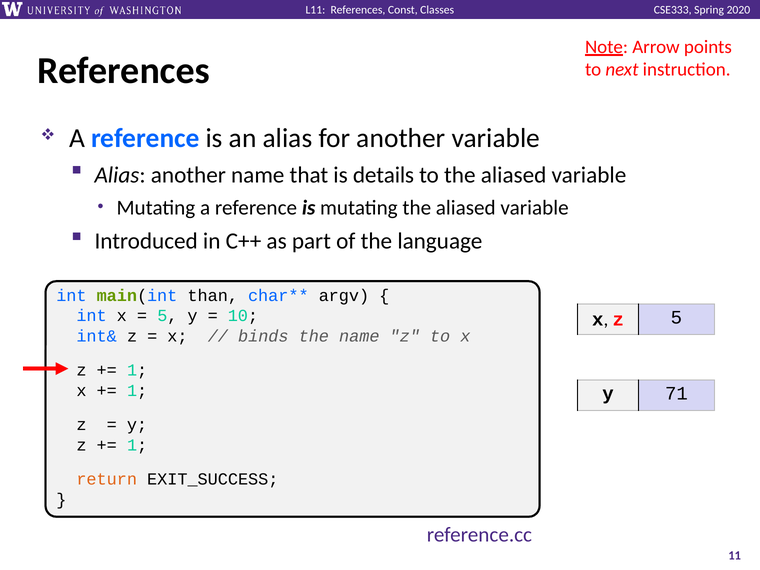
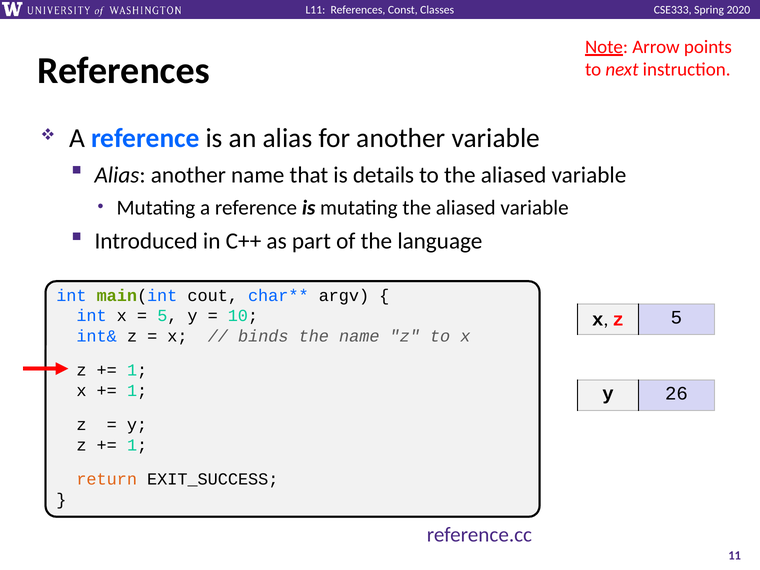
than: than -> cout
71: 71 -> 26
